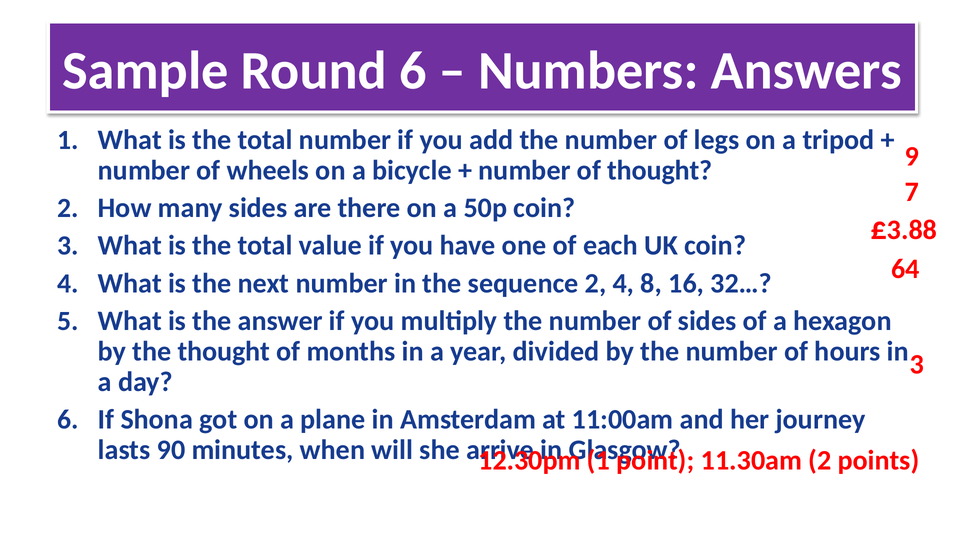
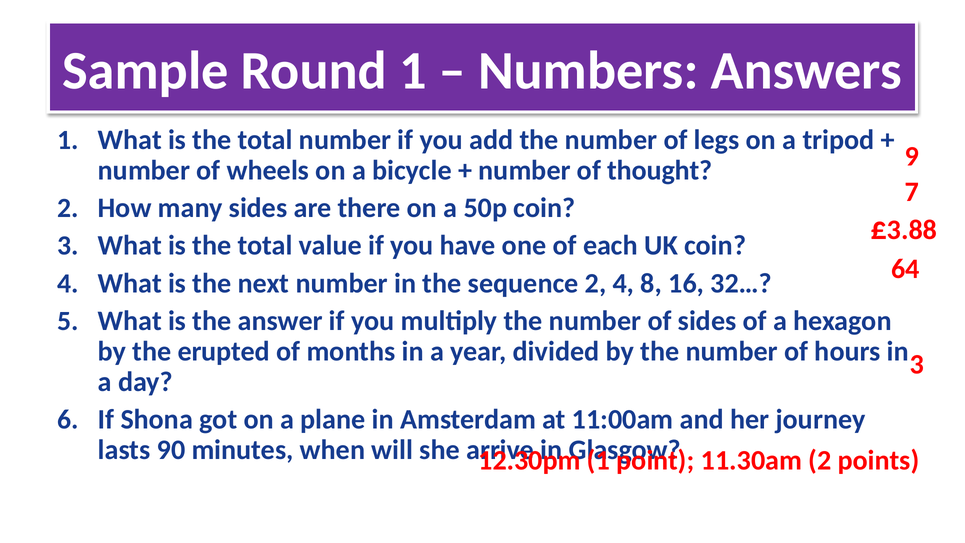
Round 6: 6 -> 1
the thought: thought -> erupted
